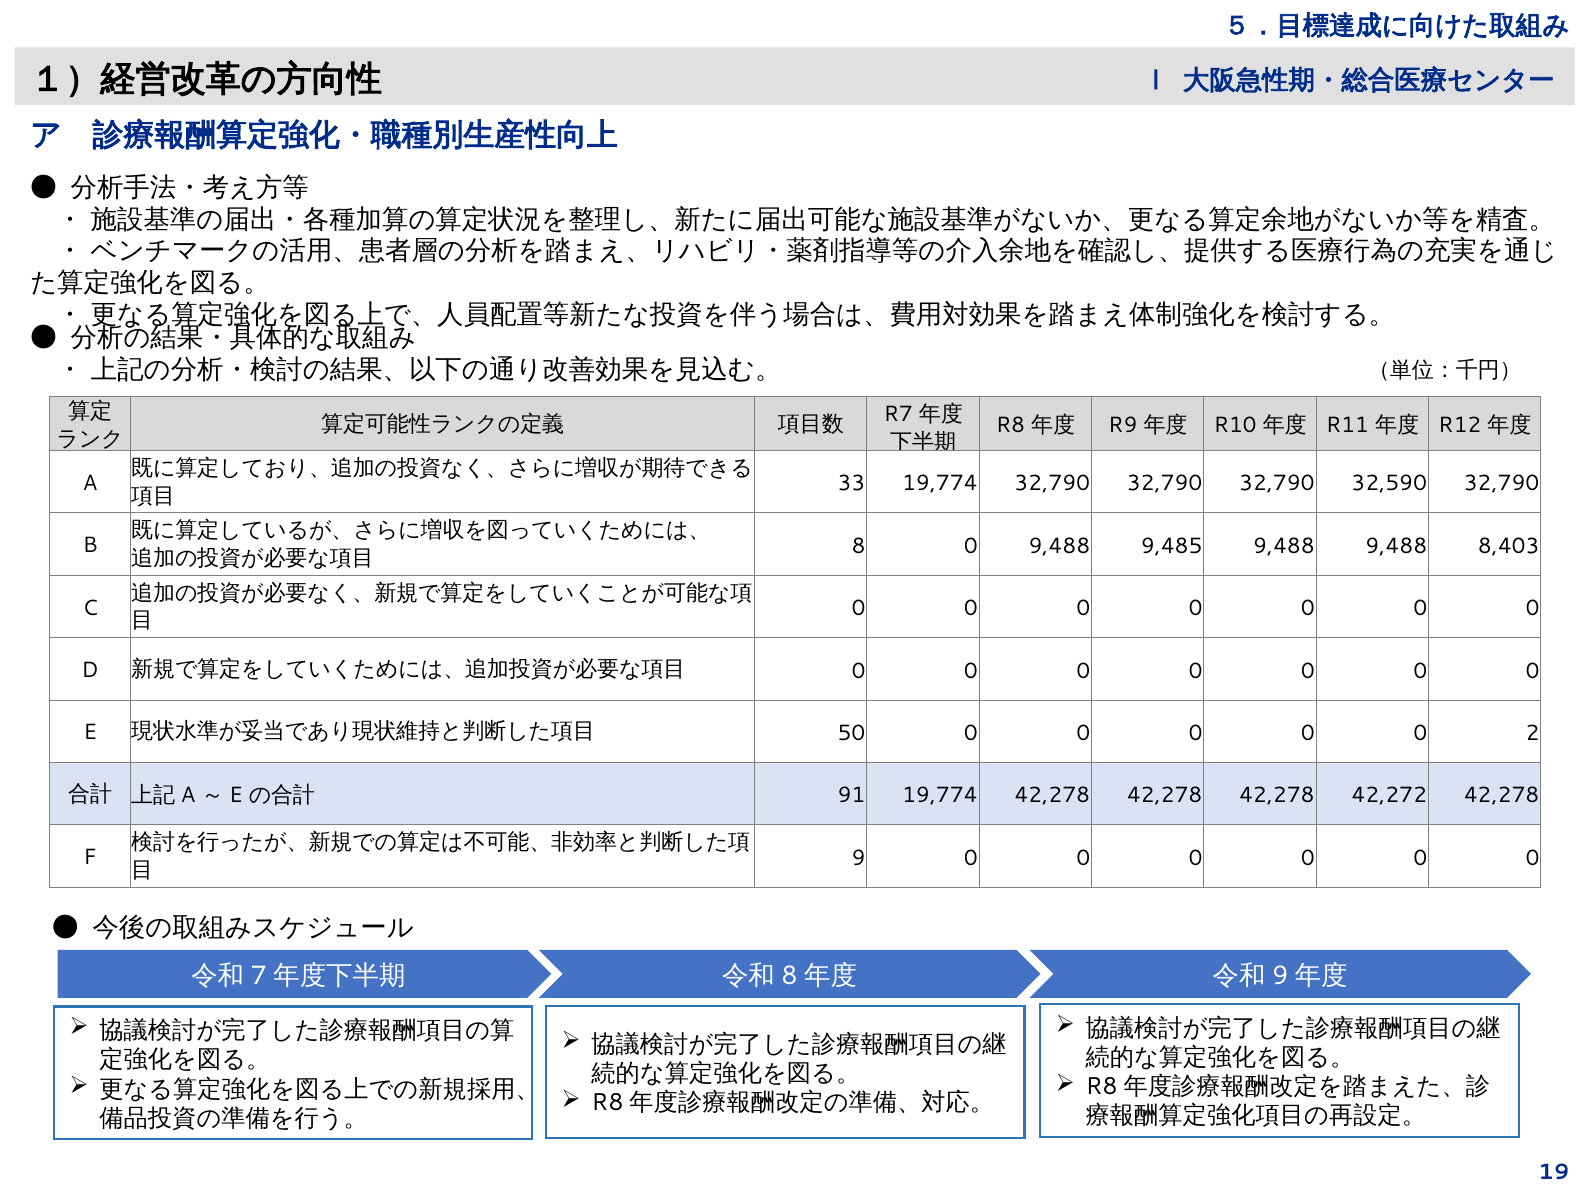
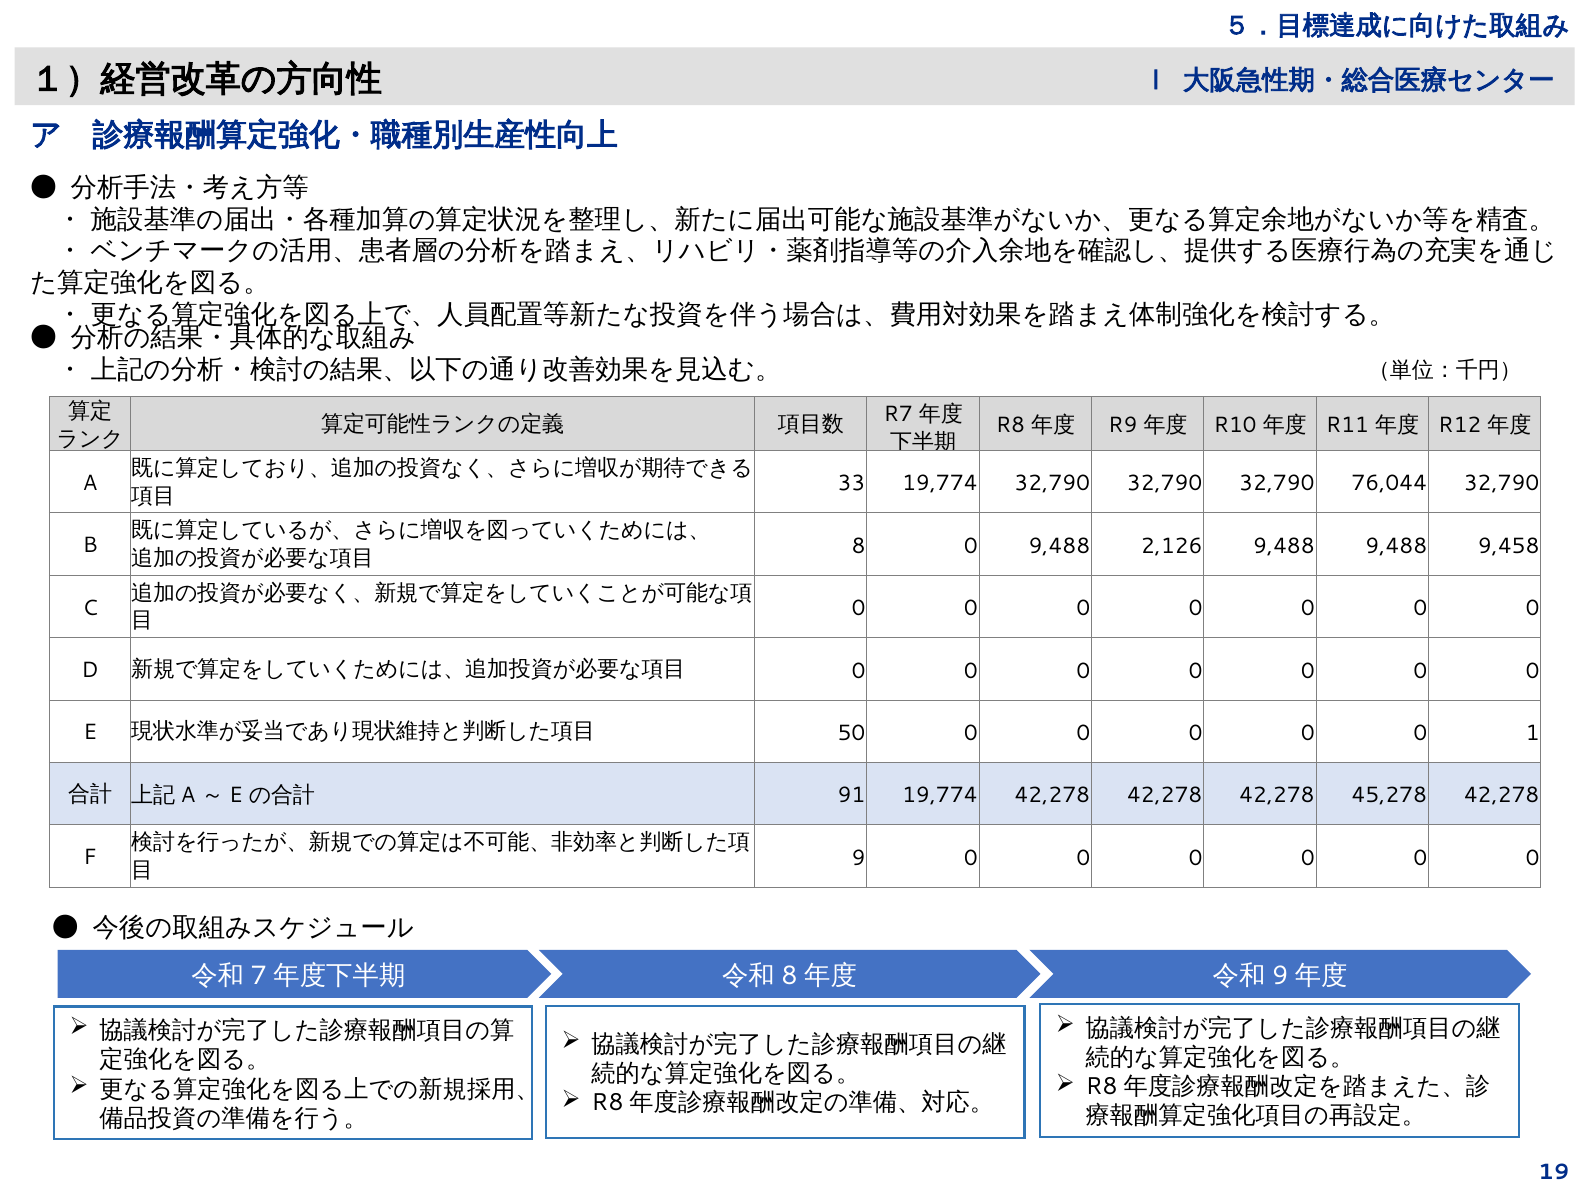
32,590: 32,590 -> 76,044
9,485: 9,485 -> 2,126
8,403: 8,403 -> 9,458
2: 2 -> 1
42,272: 42,272 -> 45,278
